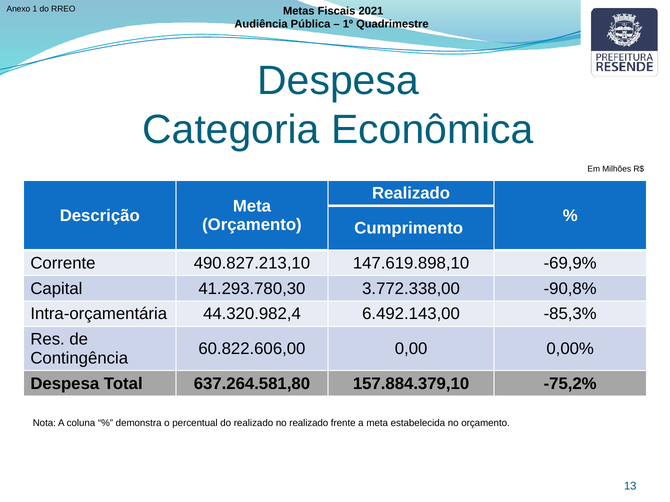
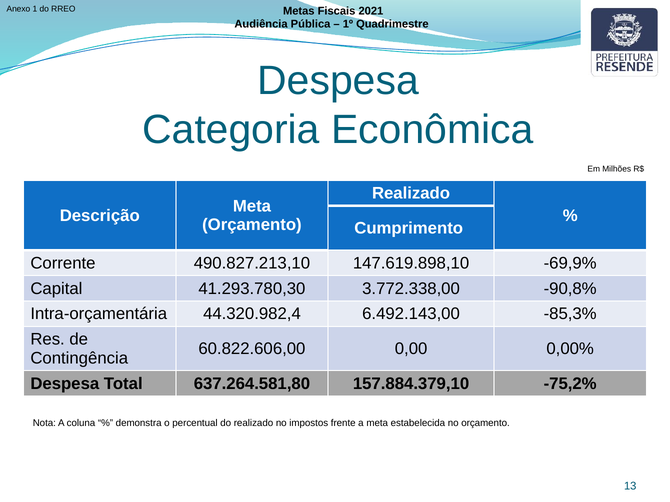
no realizado: realizado -> impostos
